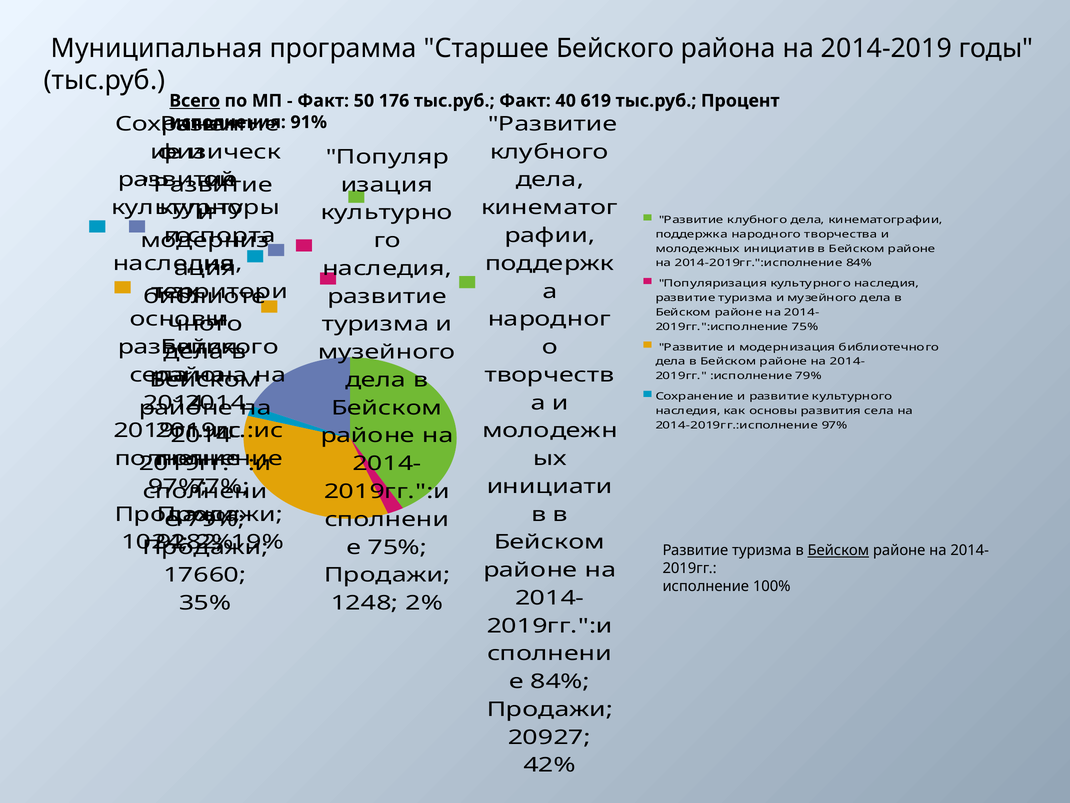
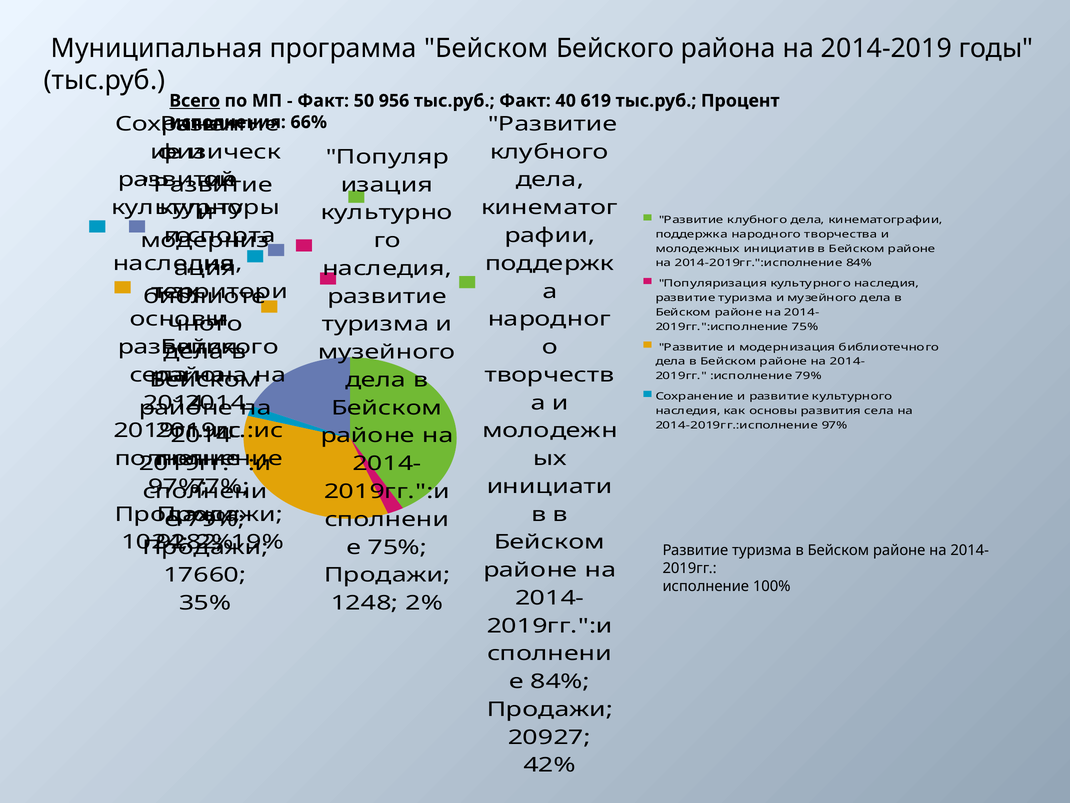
программа Старшее: Старшее -> Бейском
176: 176 -> 956
91%: 91% -> 66%
Бейском at (838, 550) underline: present -> none
